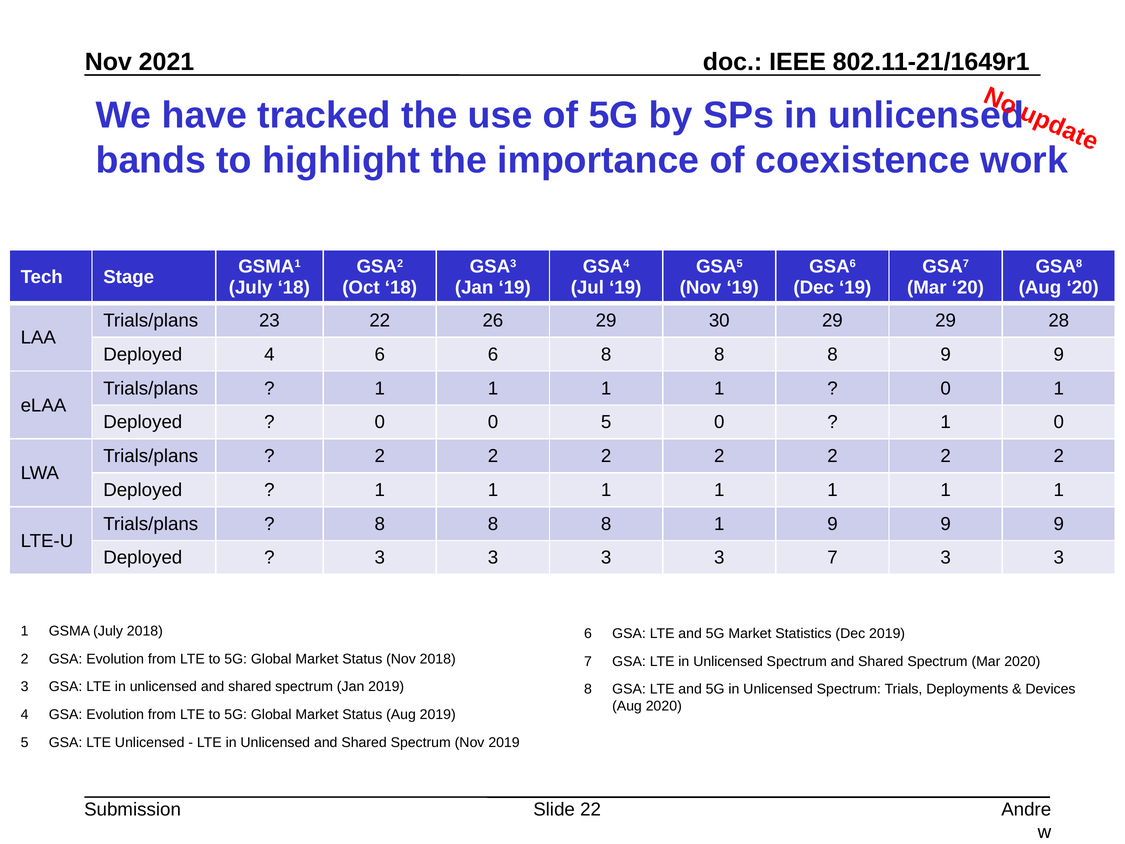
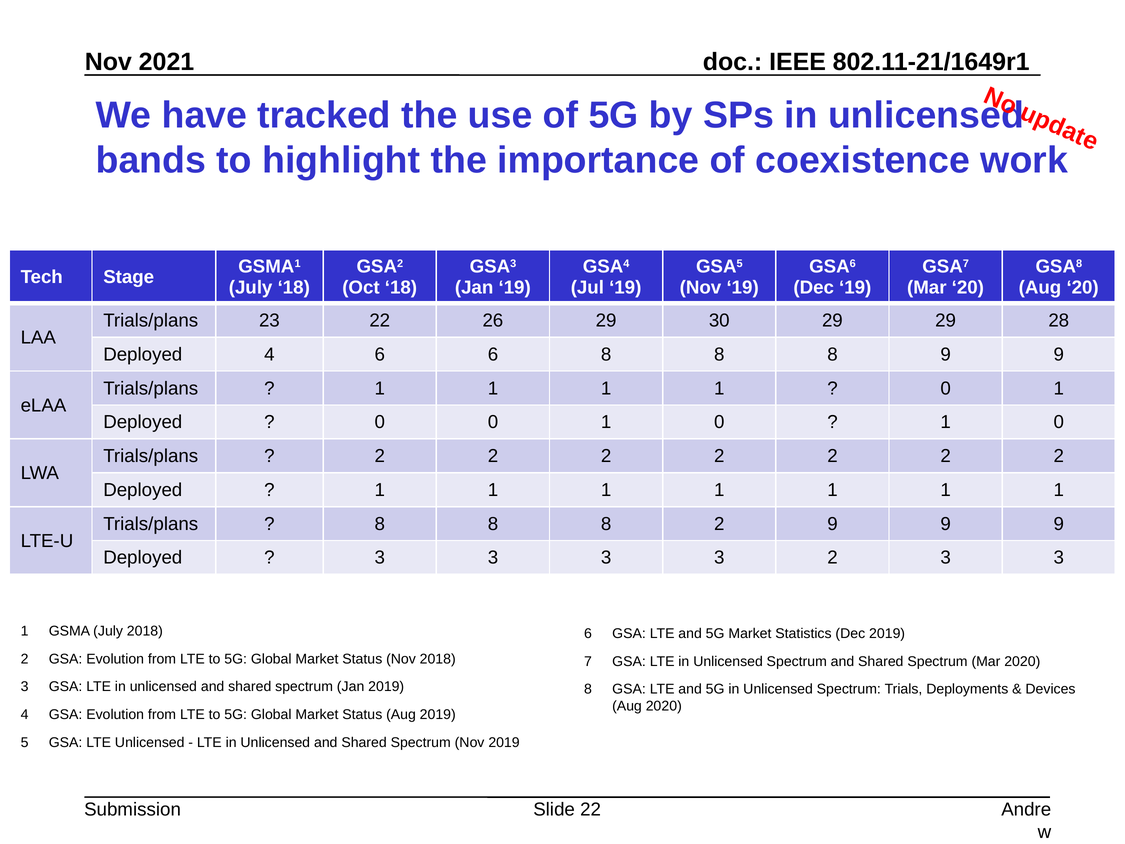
0 0 5: 5 -> 1
8 1: 1 -> 2
3 7: 7 -> 2
